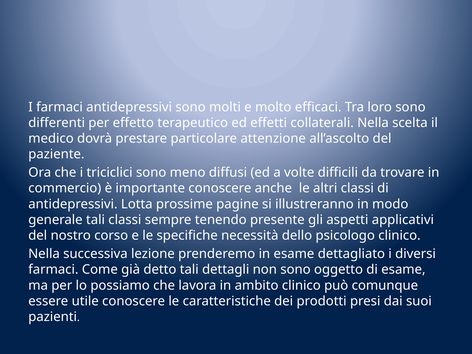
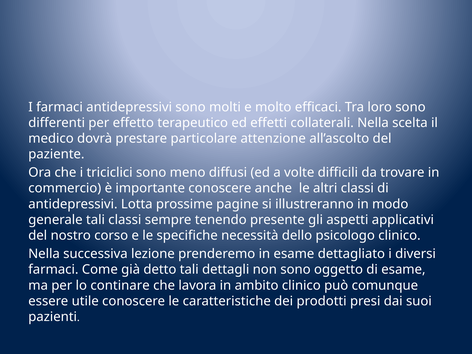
possiamo: possiamo -> continare
